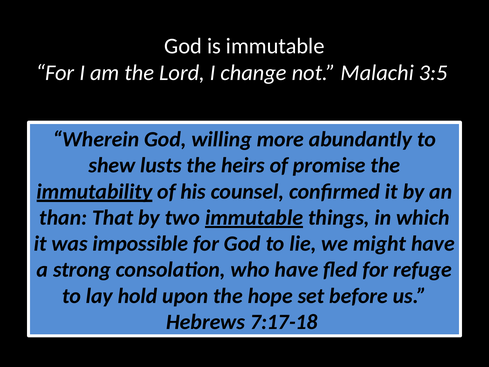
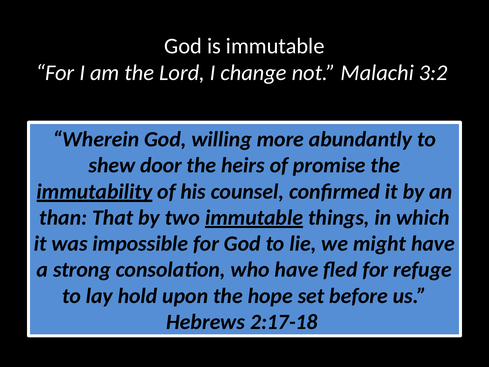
3:5: 3:5 -> 3:2
lusts: lusts -> door
7:17-18: 7:17-18 -> 2:17-18
